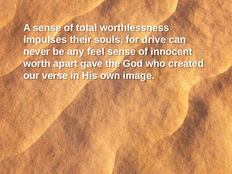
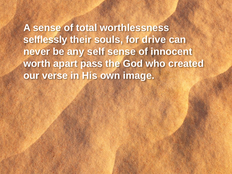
impulses: impulses -> selflessly
feel: feel -> self
gave: gave -> pass
